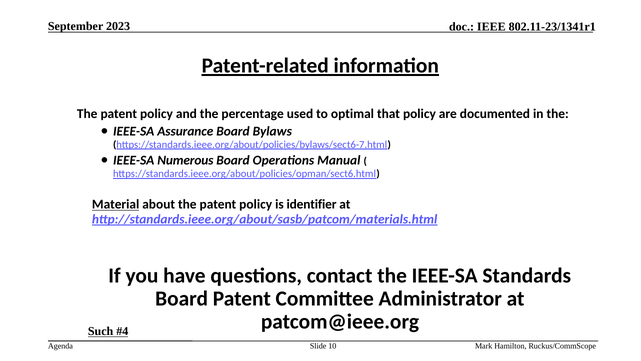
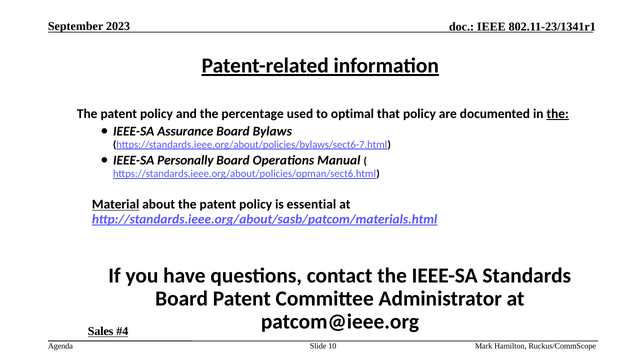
the at (558, 114) underline: none -> present
Numerous: Numerous -> Personally
identifier: identifier -> essential
Such: Such -> Sales
